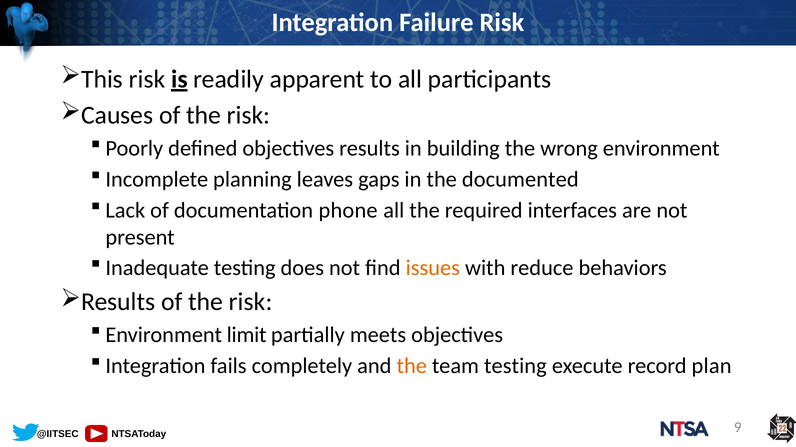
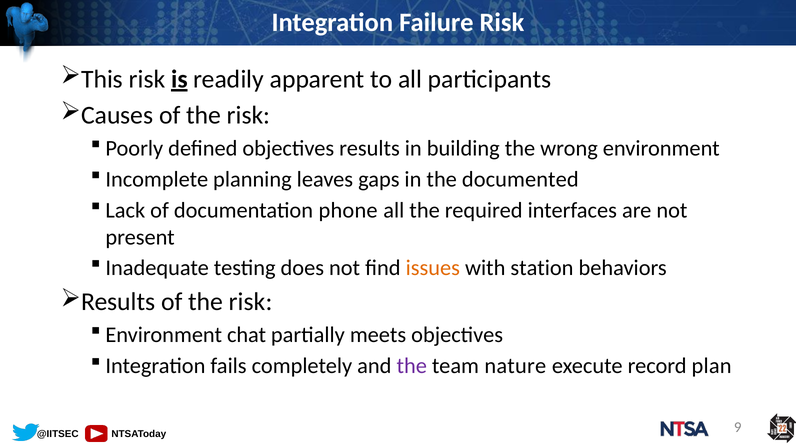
reduce: reduce -> station
limit: limit -> chat
the at (412, 367) colour: orange -> purple
team testing: testing -> nature
